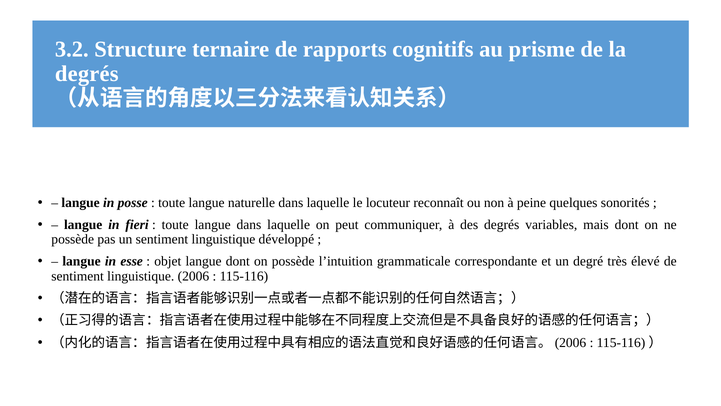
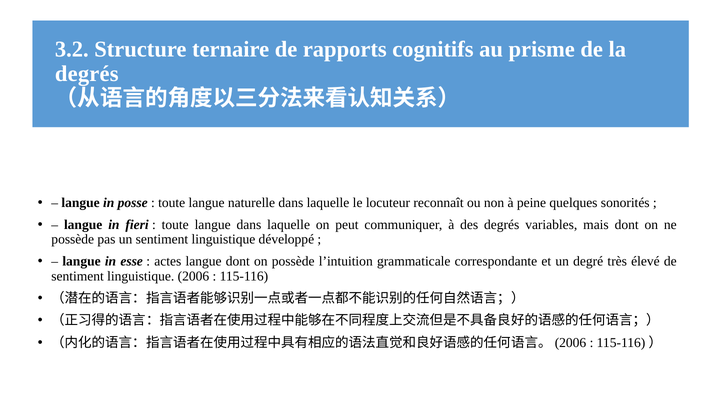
objet: objet -> actes
